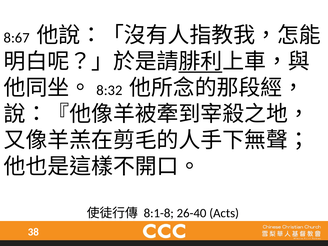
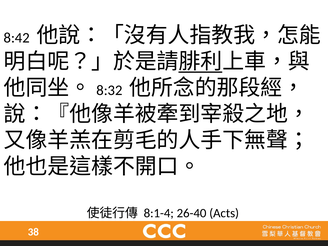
8:67: 8:67 -> 8:42
8:1-8: 8:1-8 -> 8:1-4
